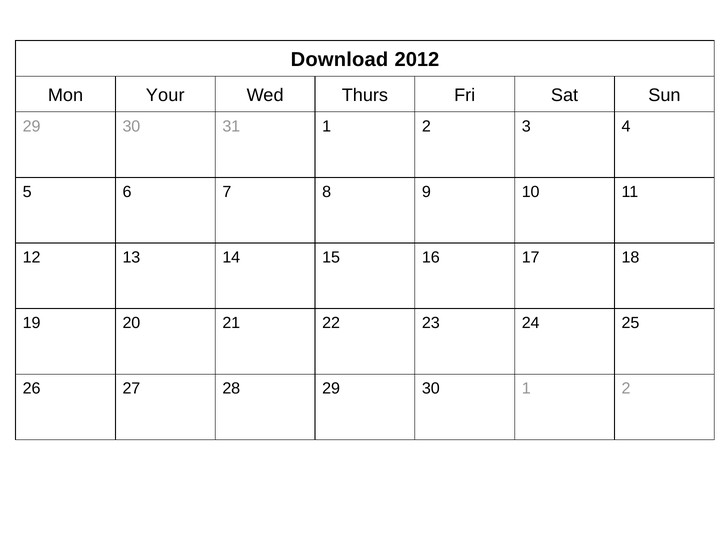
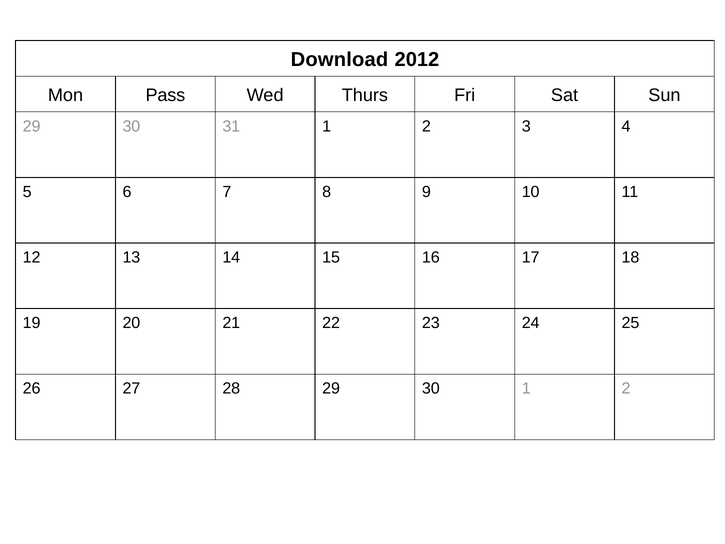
Your: Your -> Pass
